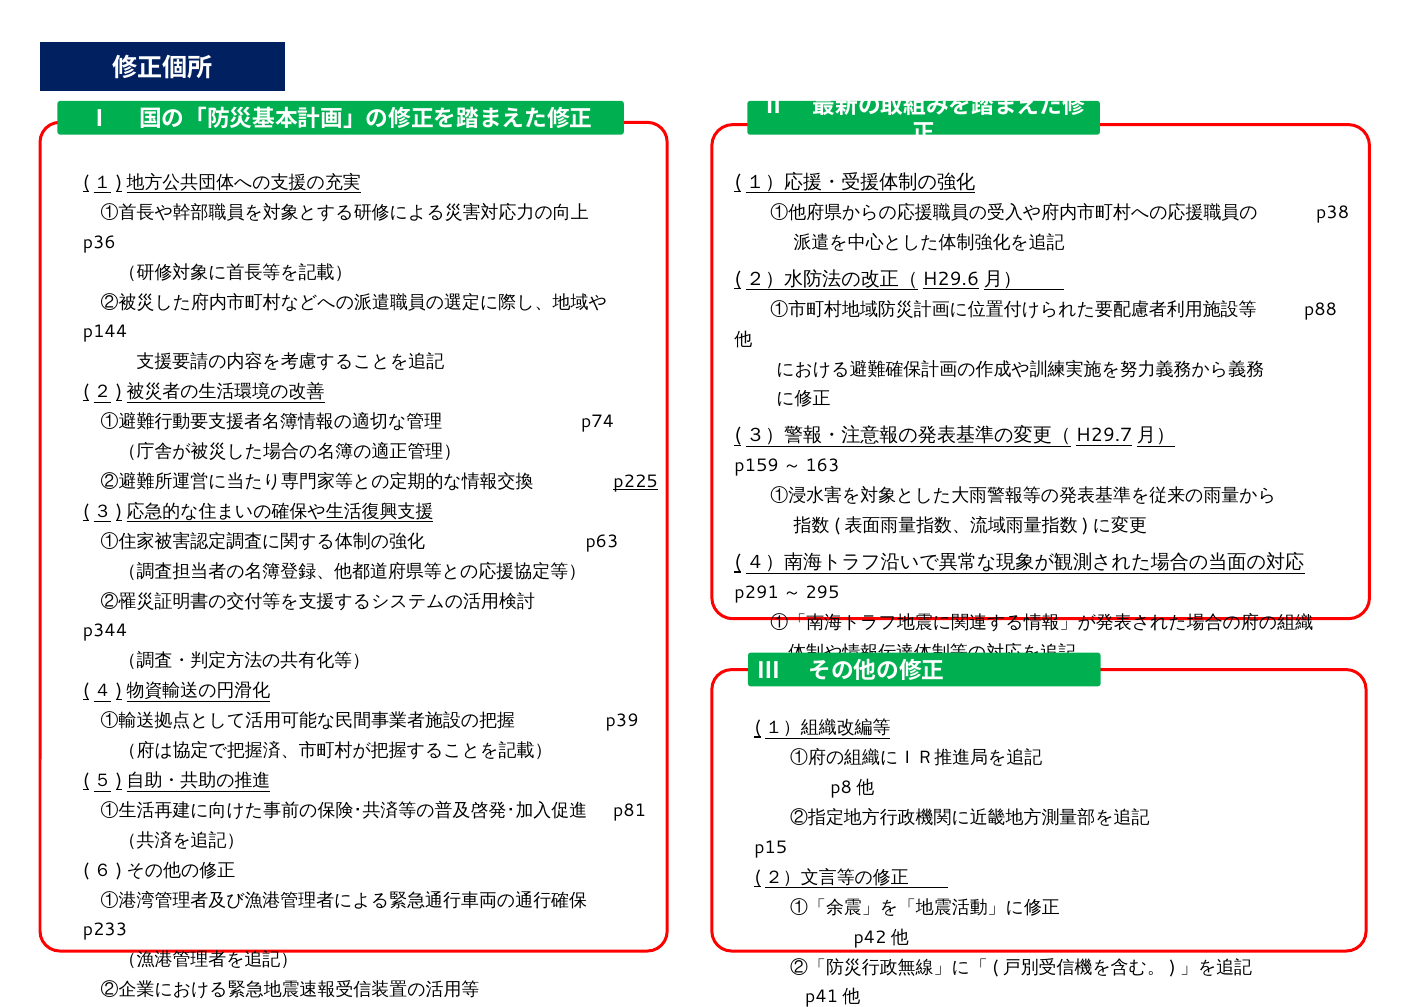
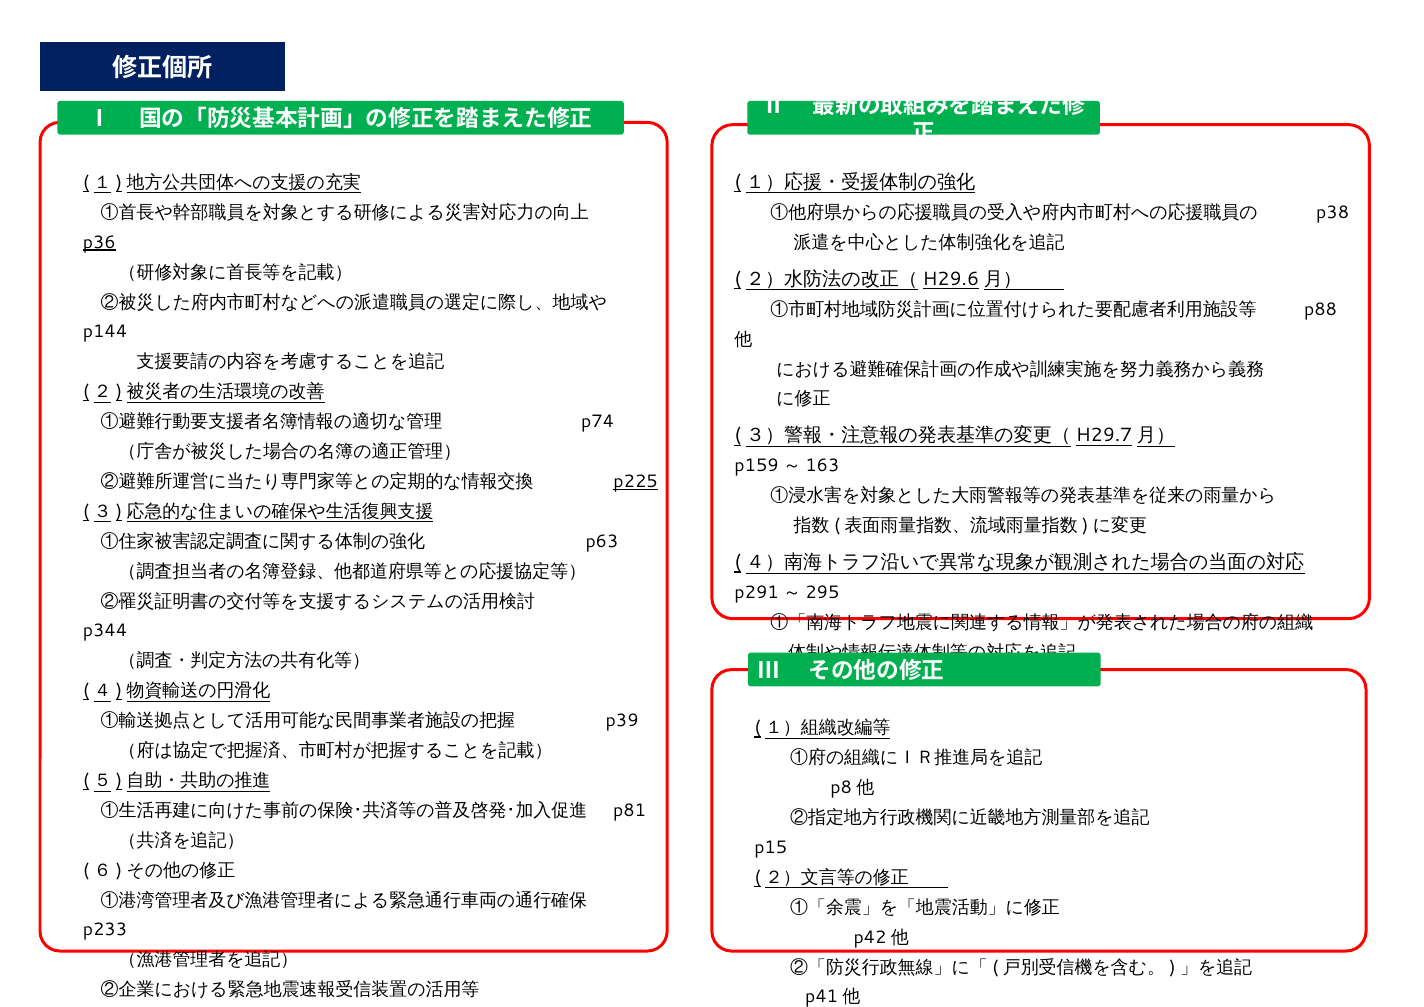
p36 underline: none -> present
